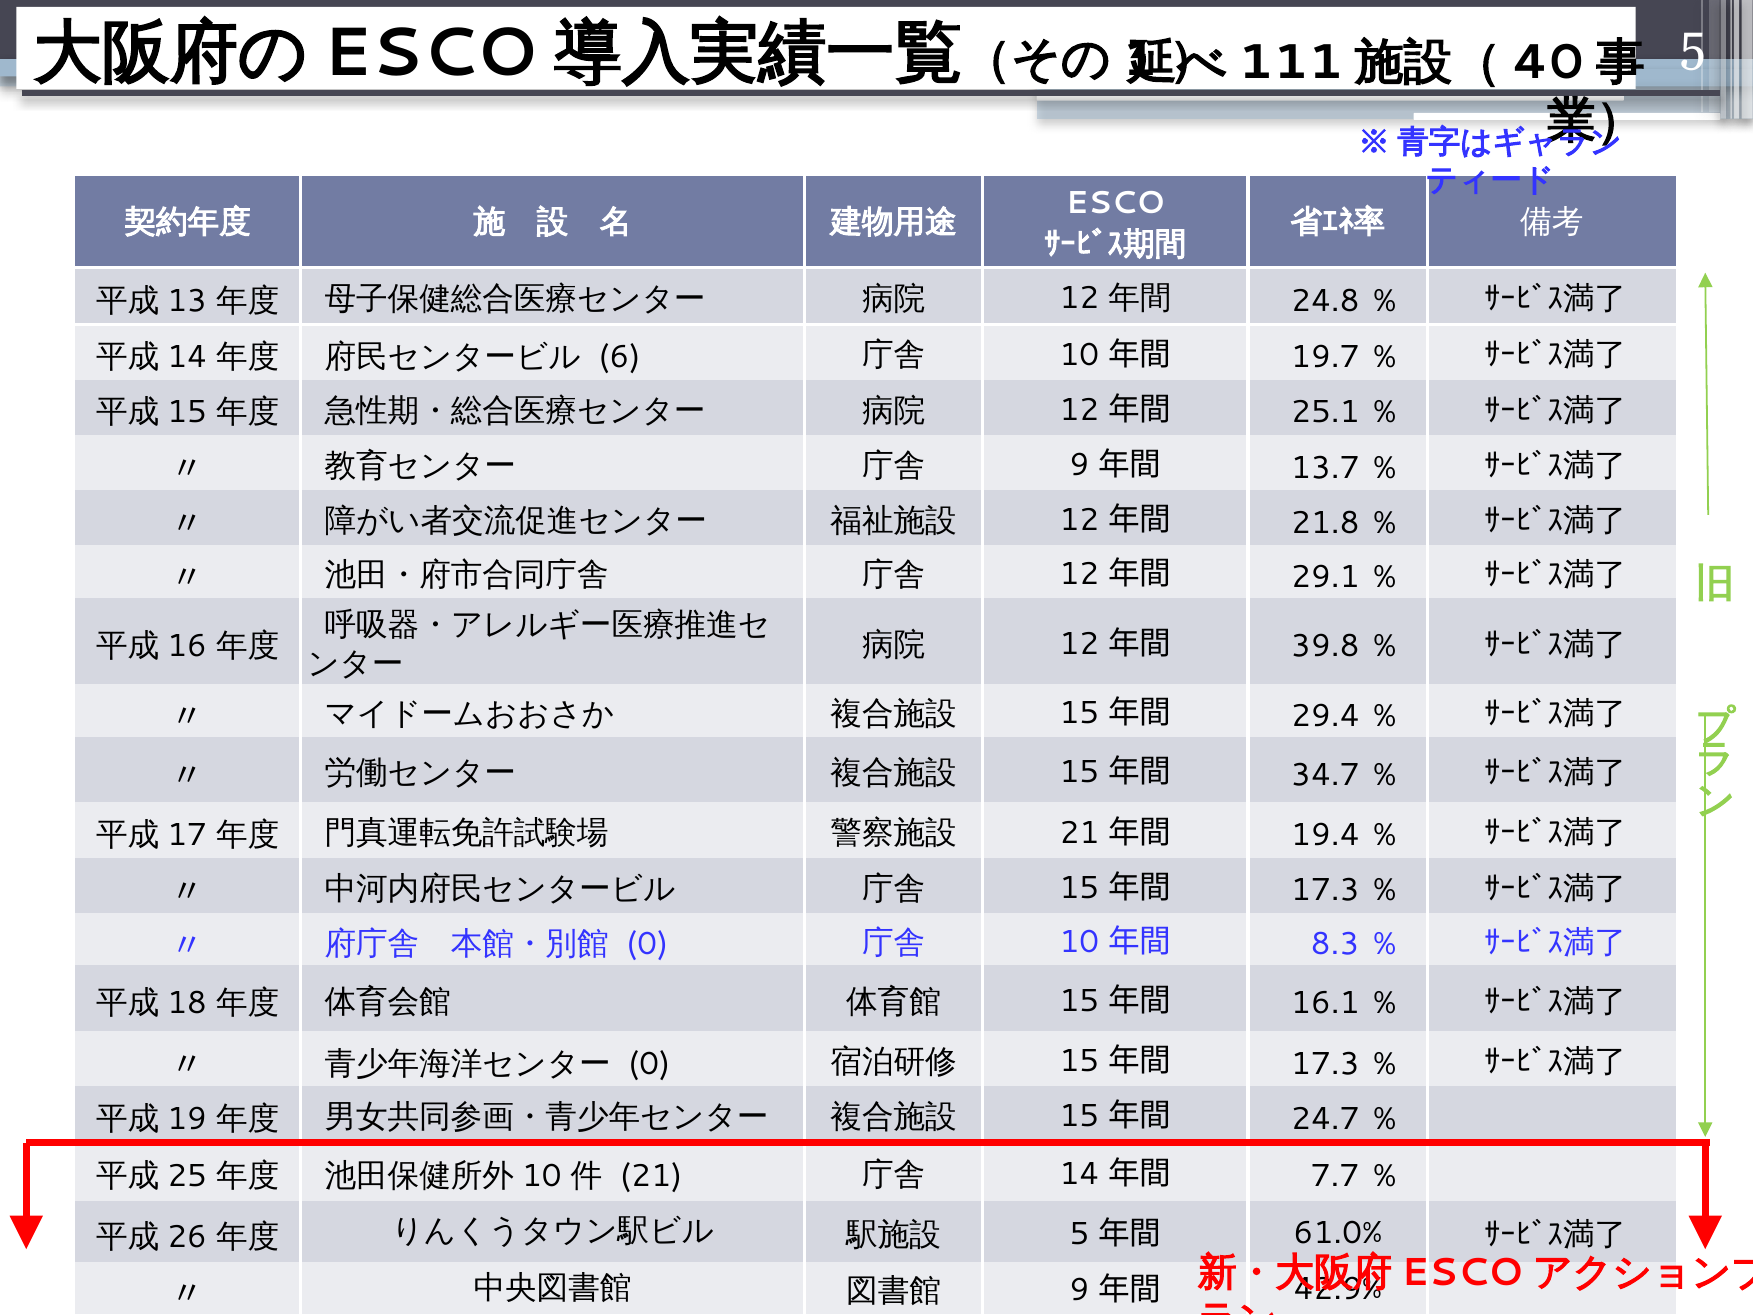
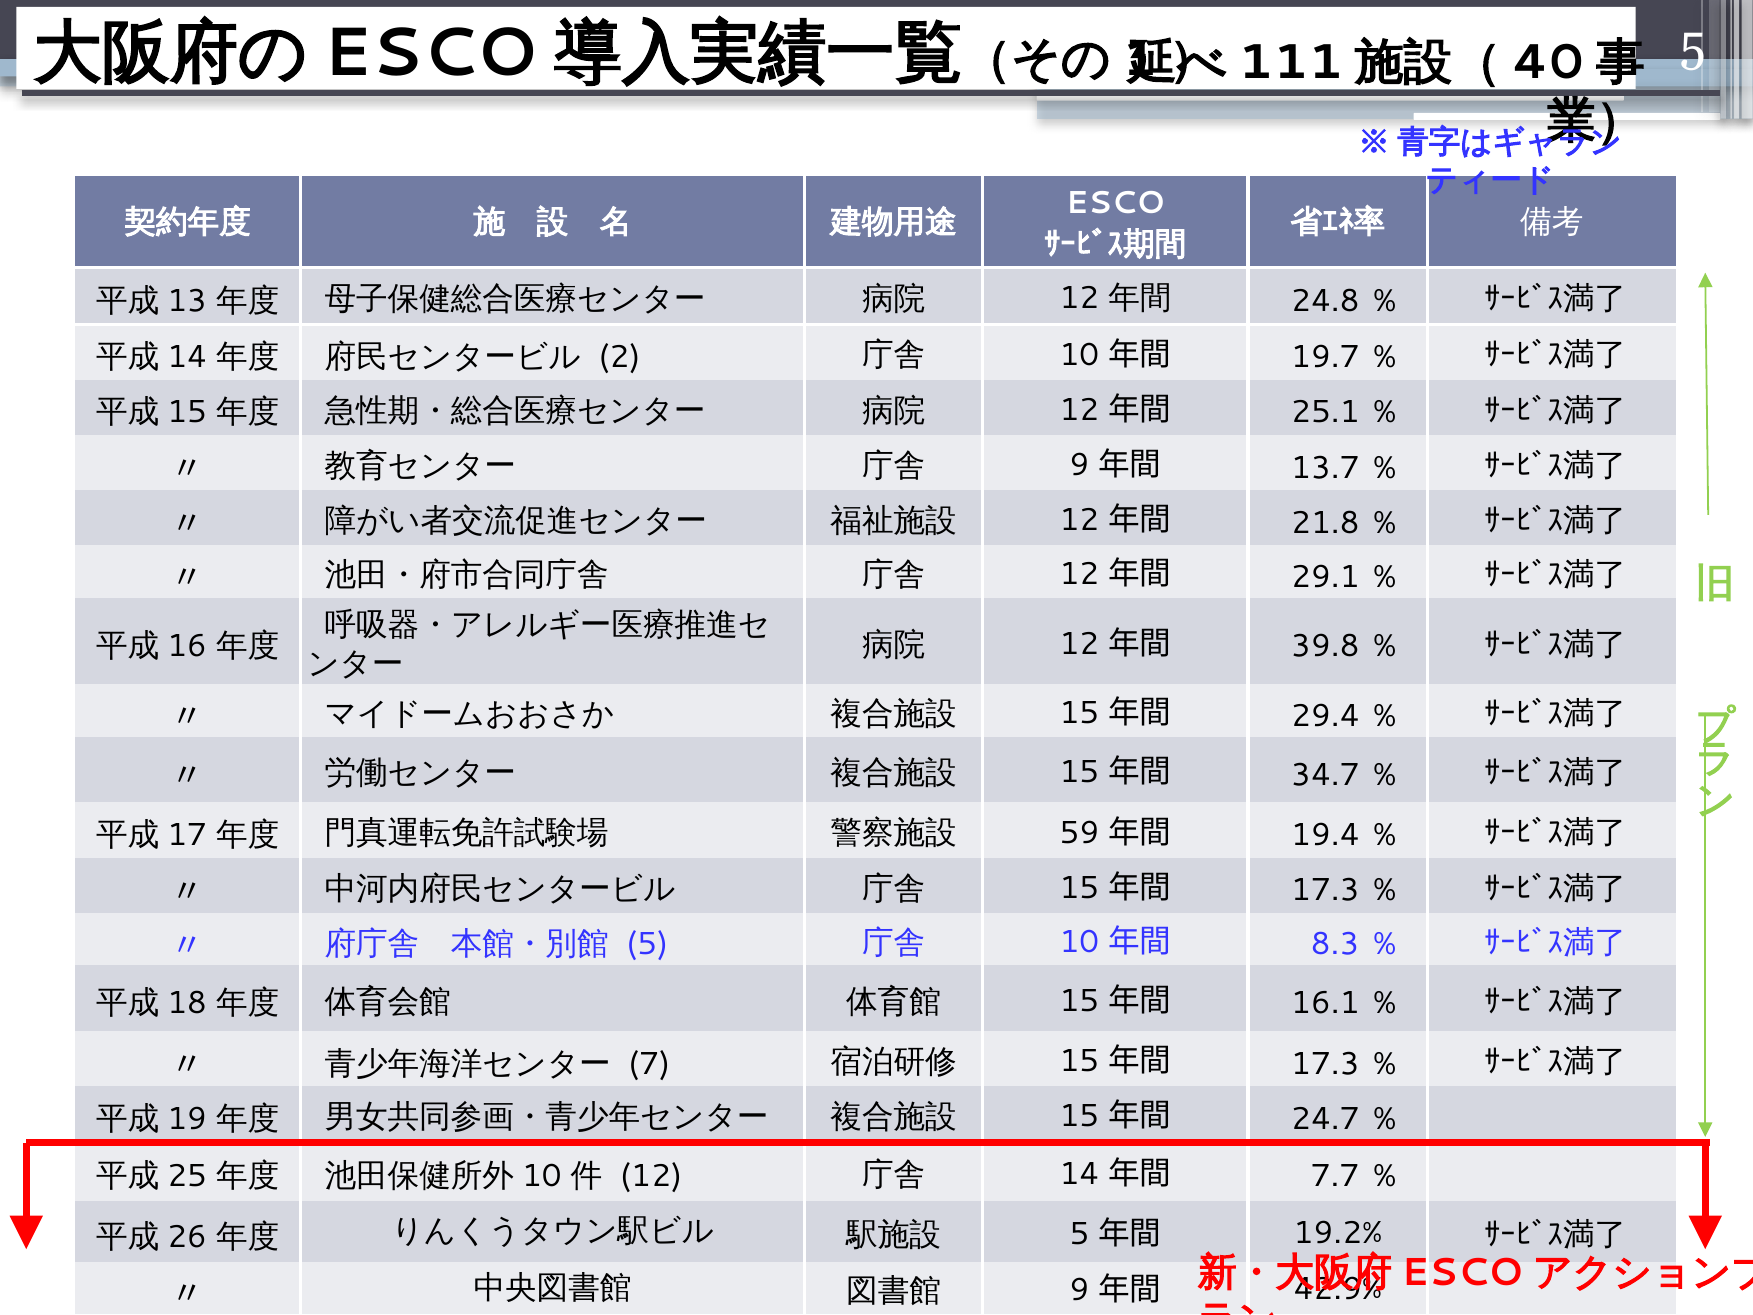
6: 6 -> 2
21 at (1079, 833): 21 -> 59
0 at (647, 944): 0 -> 5
0 at (649, 1063): 0 -> 7
21 at (651, 1176): 21 -> 12
61.0%: 61.0% -> 19.2%
